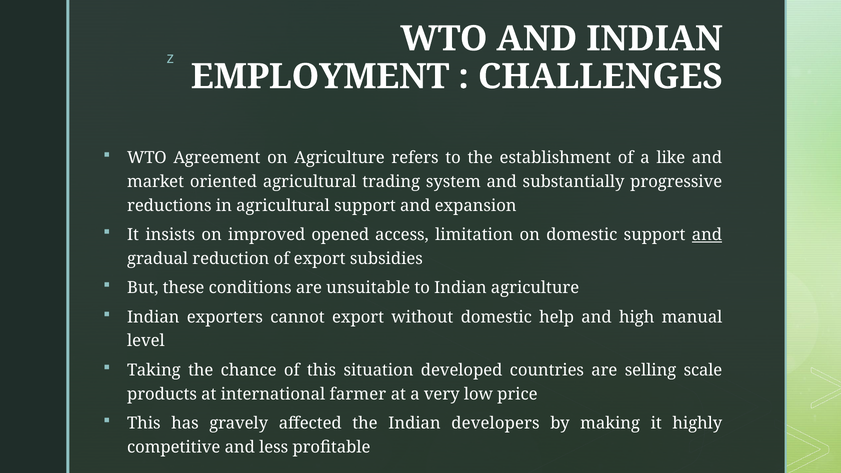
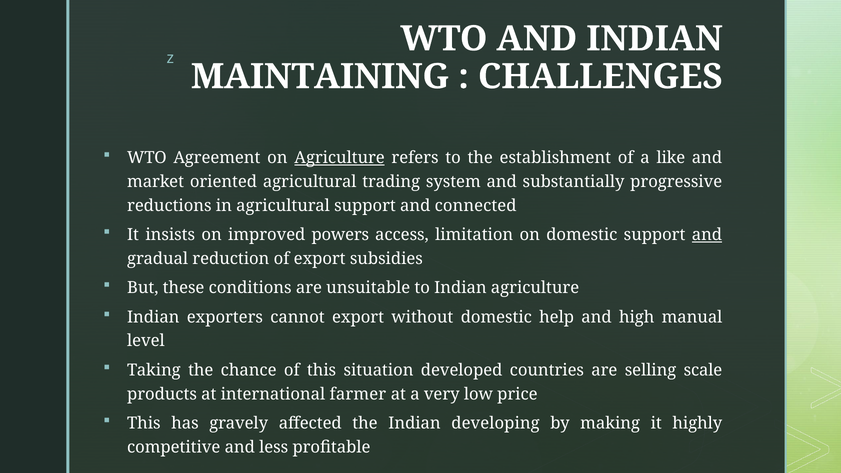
EMPLOYMENT: EMPLOYMENT -> MAINTAINING
Agriculture at (340, 158) underline: none -> present
expansion: expansion -> connected
opened: opened -> powers
developers: developers -> developing
